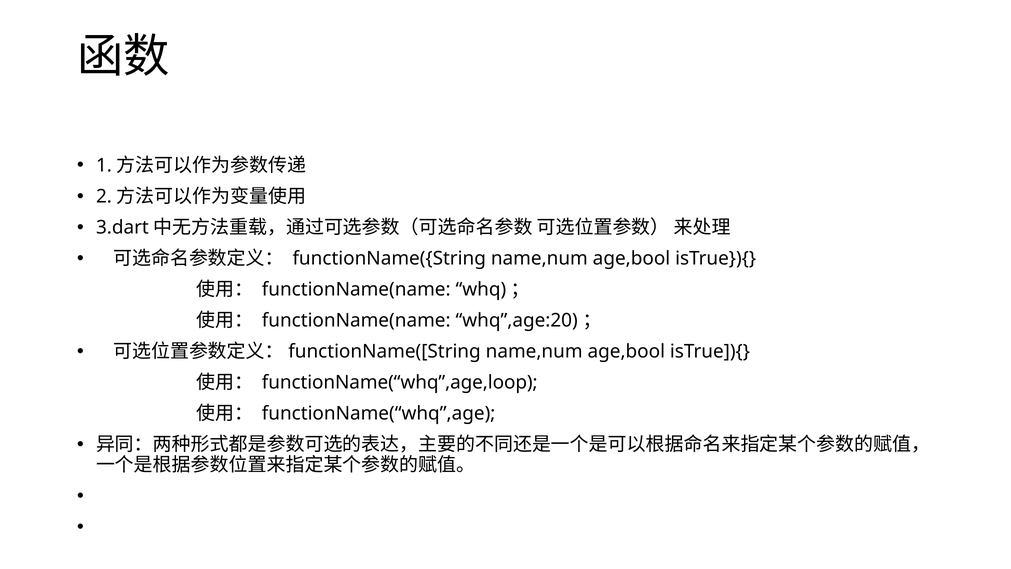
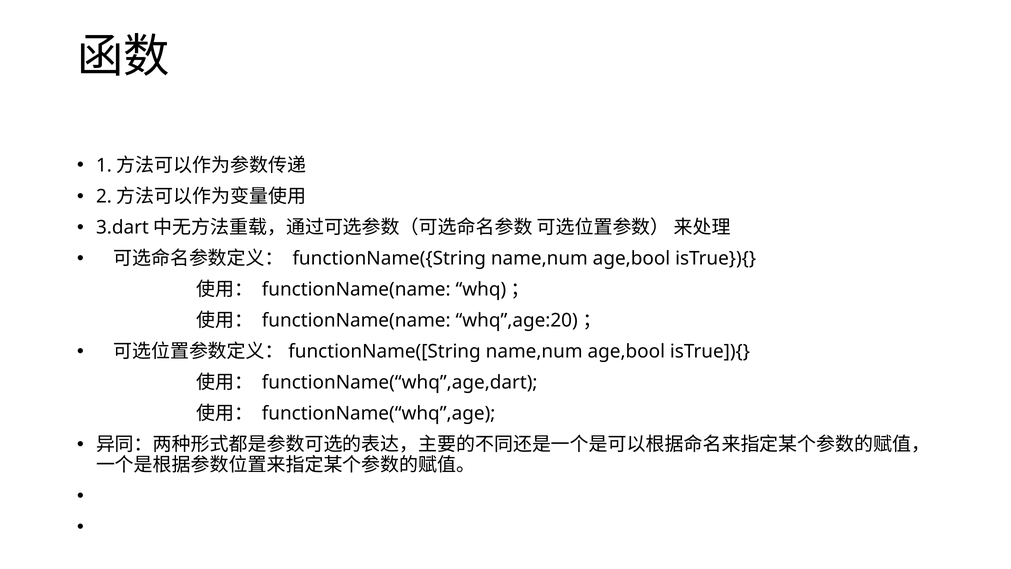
functionName(“whq”,age,loop: functionName(“whq”,age,loop -> functionName(“whq”,age,dart
